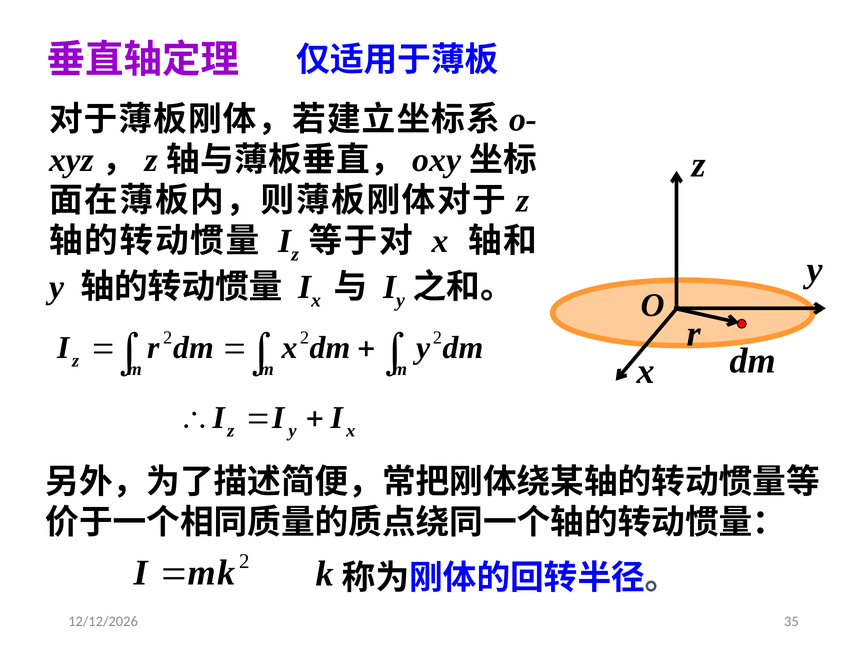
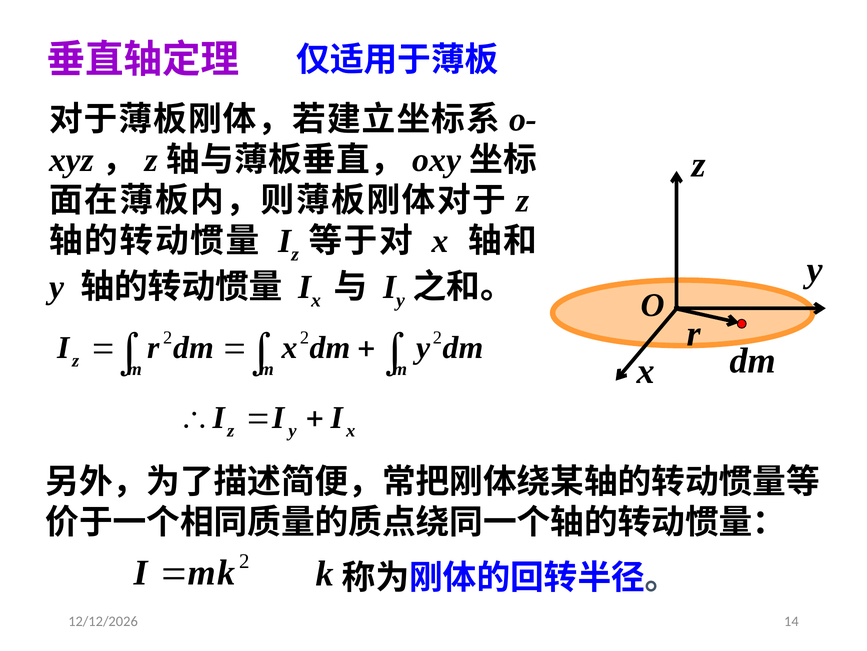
35: 35 -> 14
